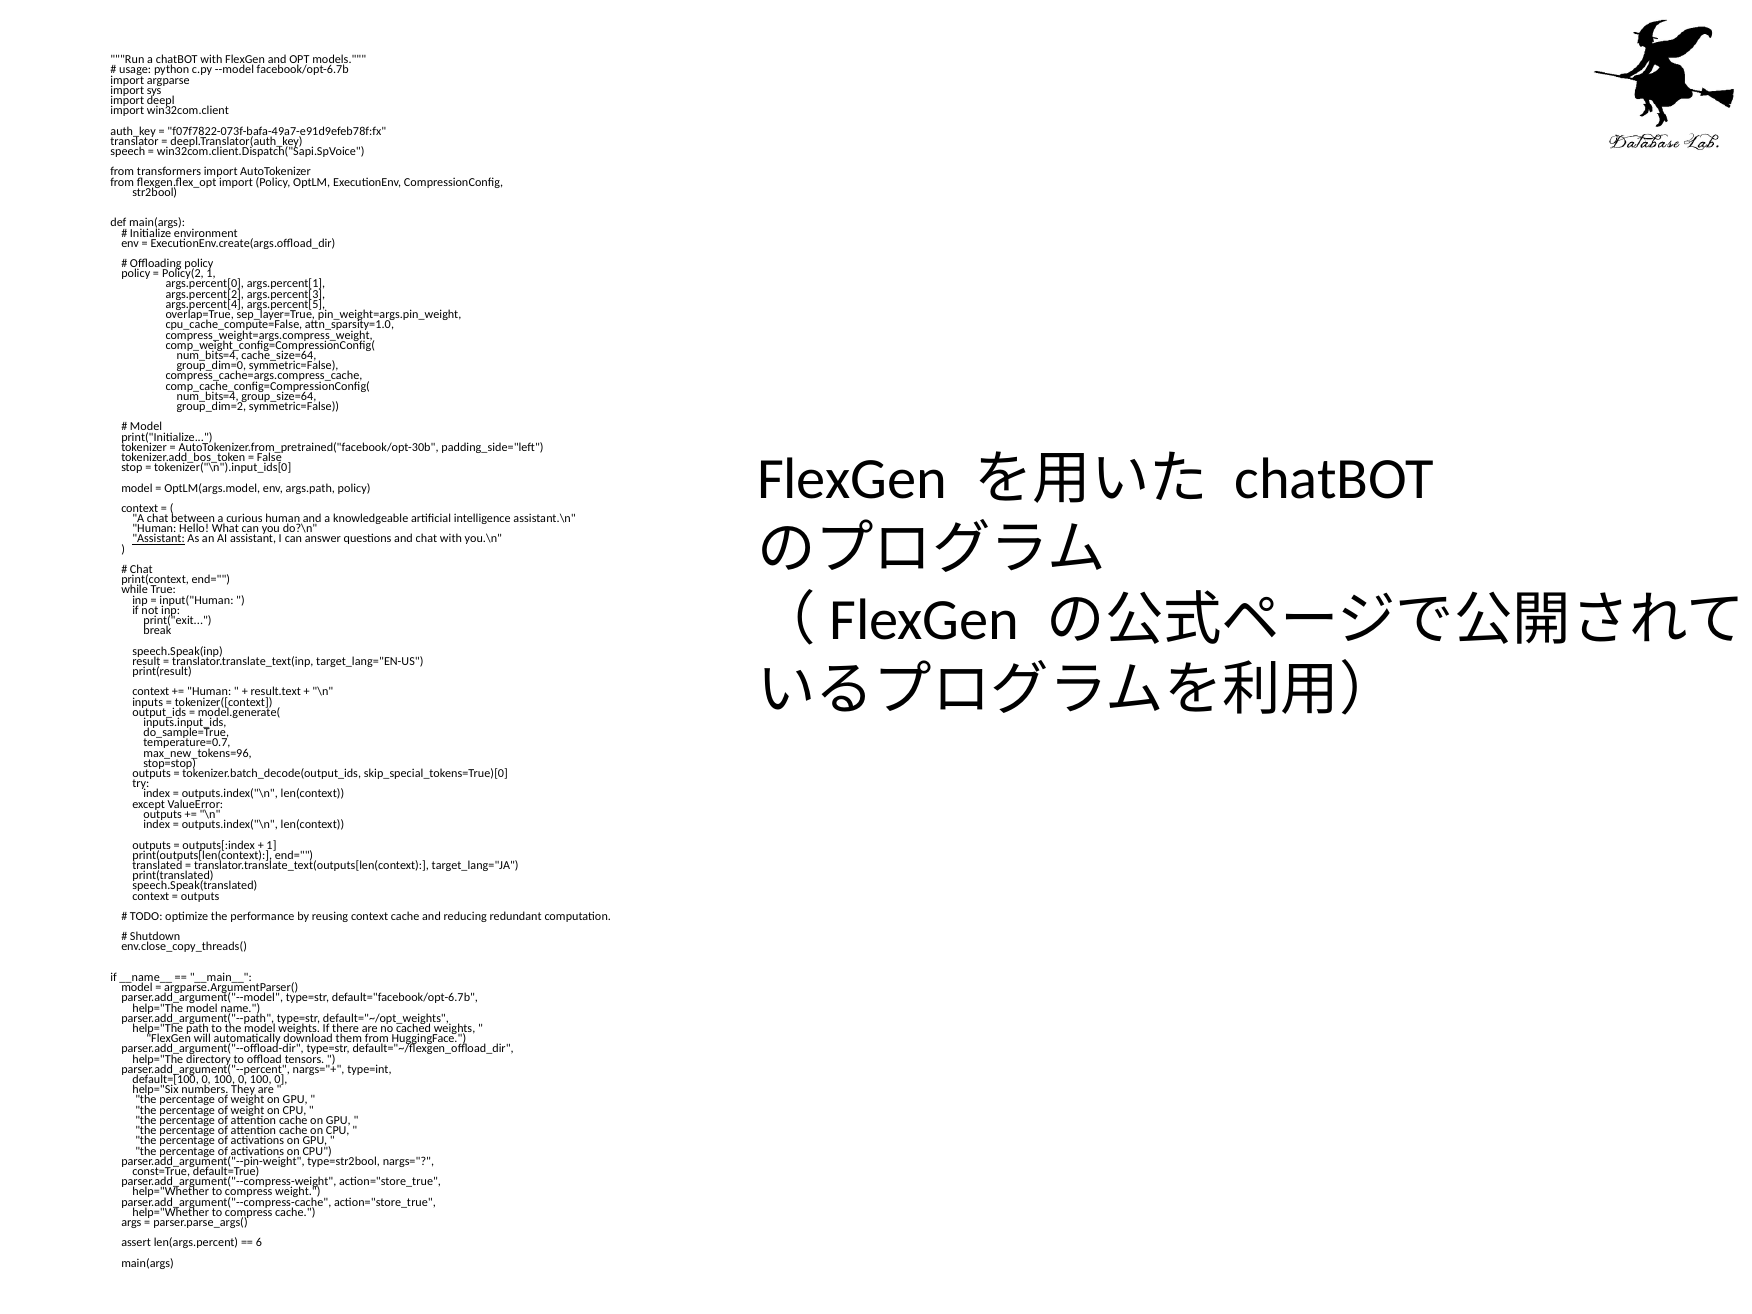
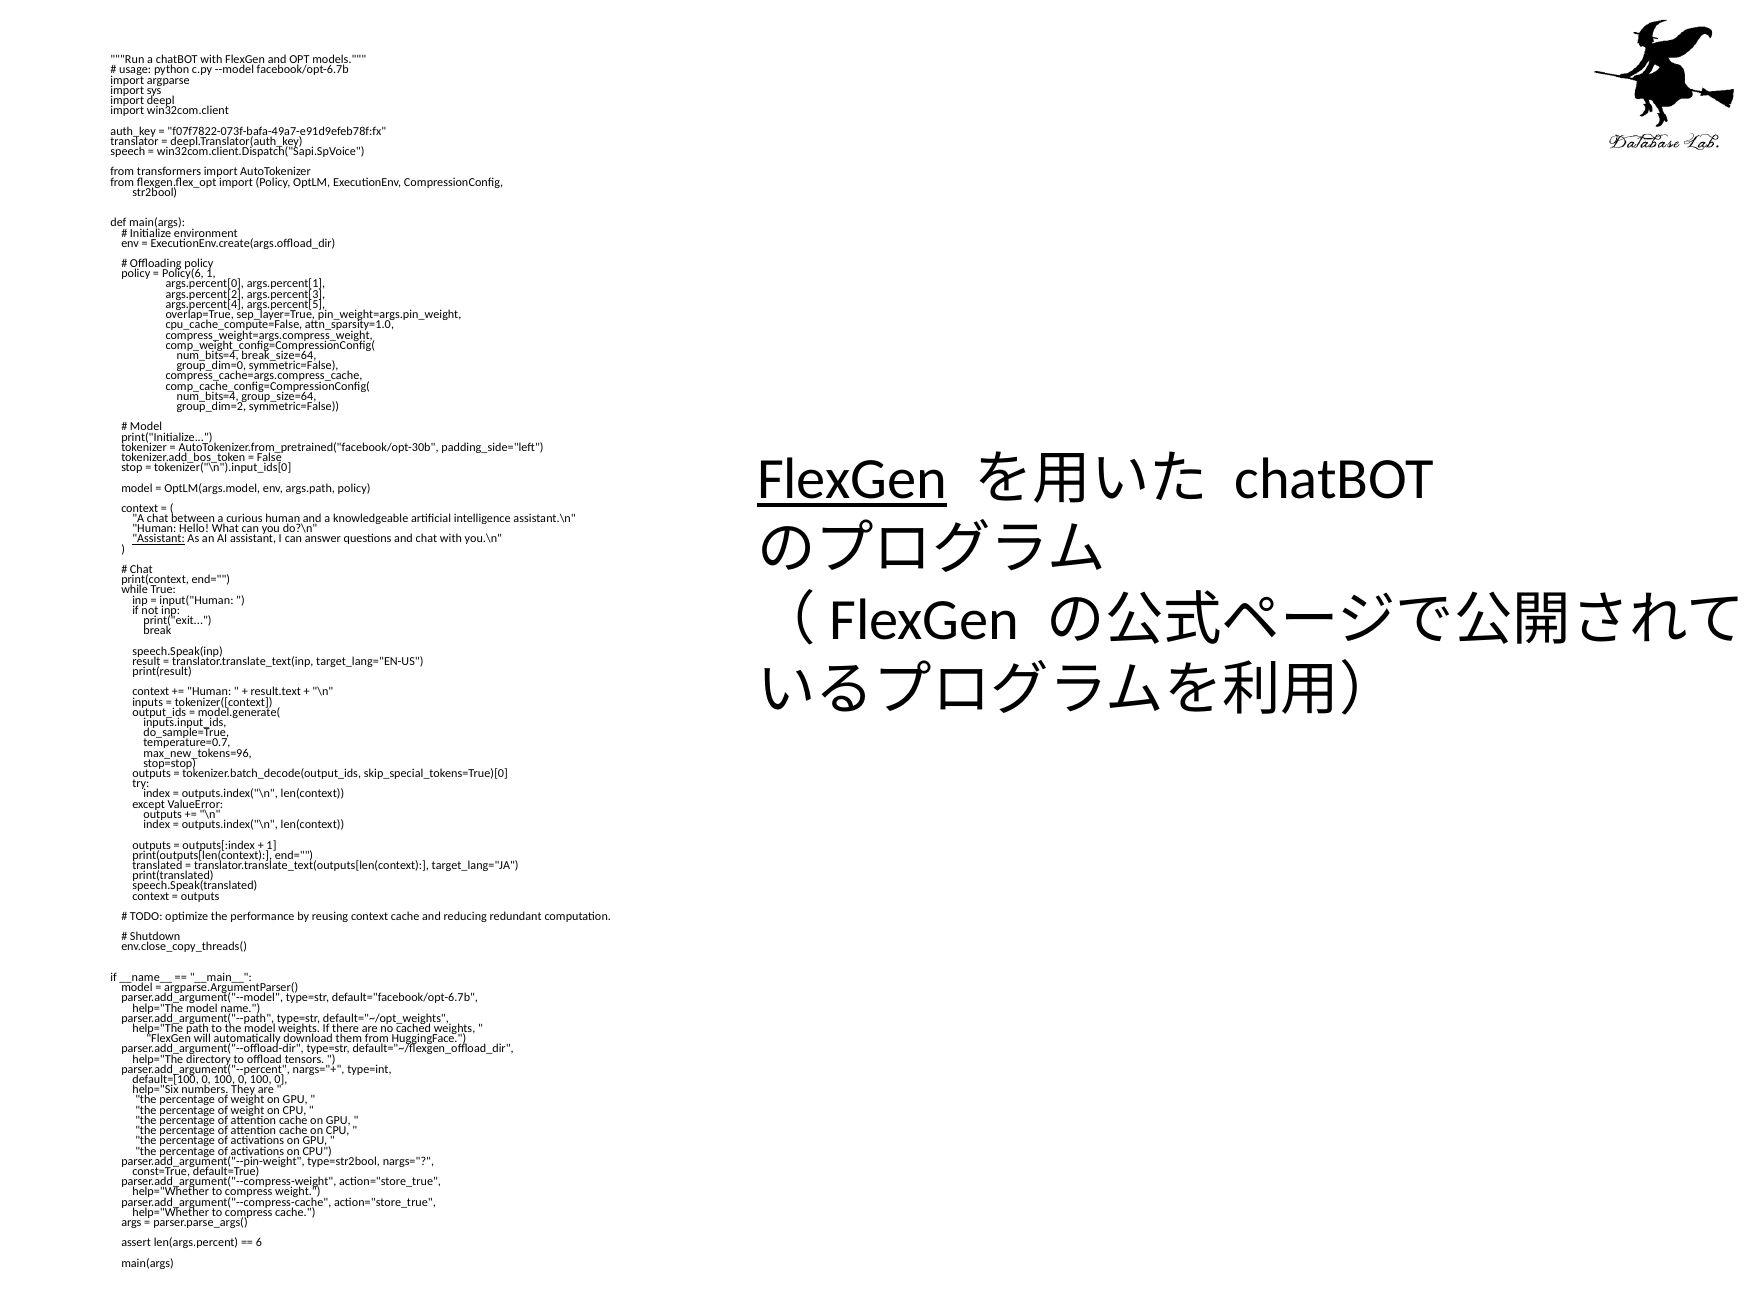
Policy(2: Policy(2 -> Policy(6
cache_size=64: cache_size=64 -> break_size=64
FlexGen at (852, 480) underline: none -> present
